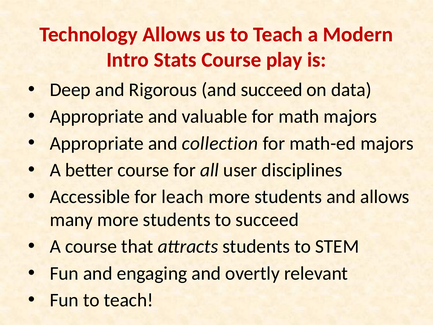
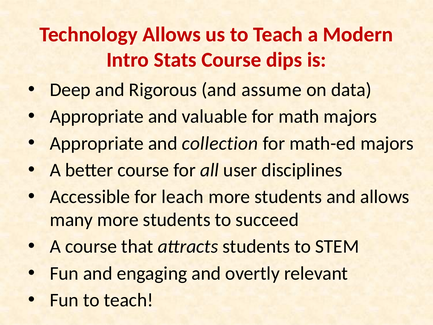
play: play -> dips
and succeed: succeed -> assume
